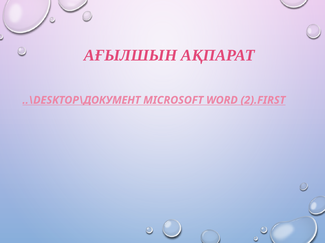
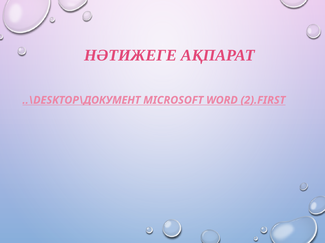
АҒЫЛШЫН: АҒЫЛШЫН -> НӘТИЖЕГЕ
